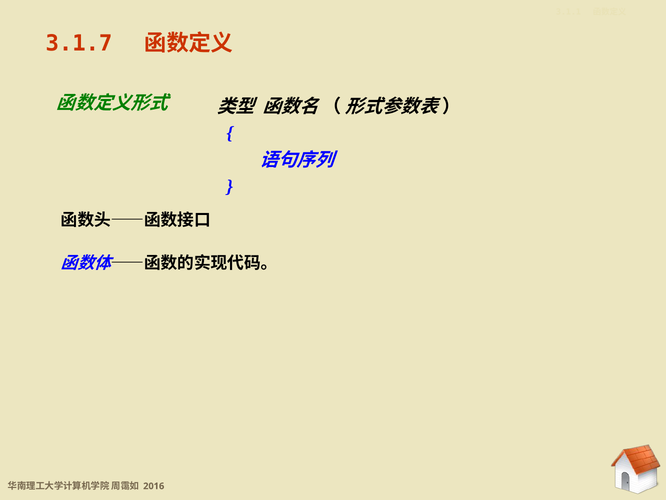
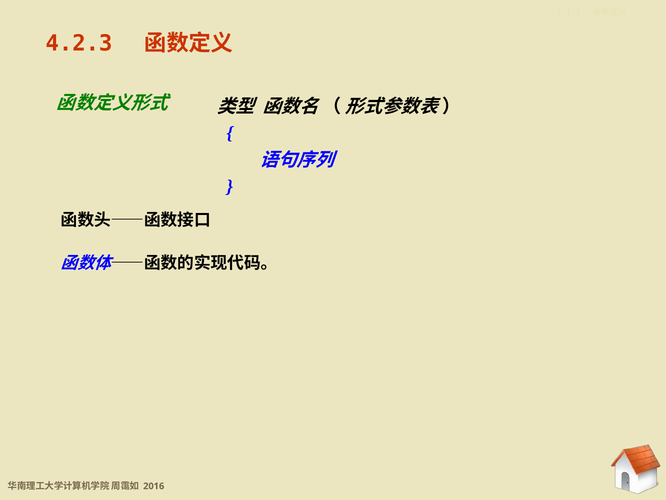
3.1.7: 3.1.7 -> 4.2.3
